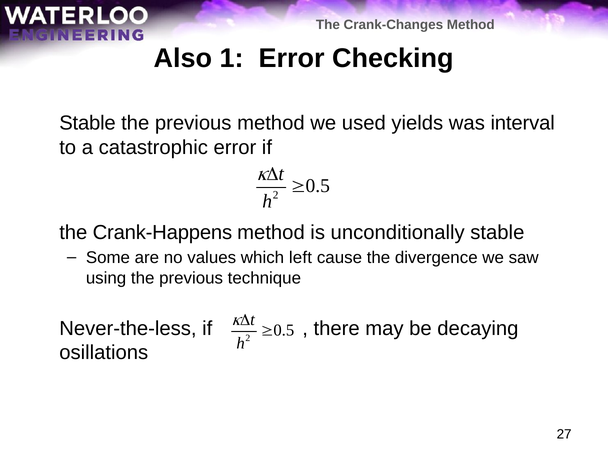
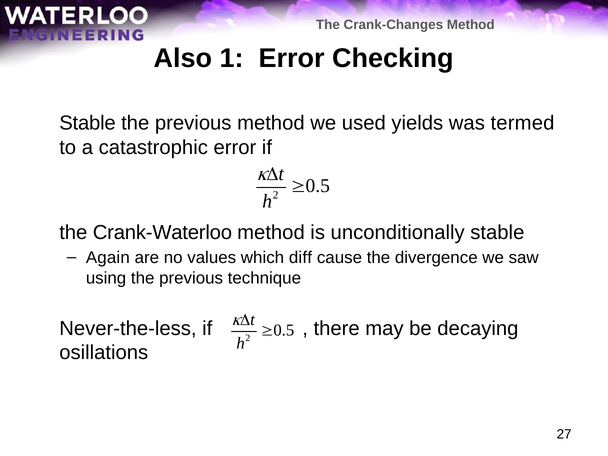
interval: interval -> termed
Crank-Happens: Crank-Happens -> Crank-Waterloo
Some: Some -> Again
left: left -> diff
